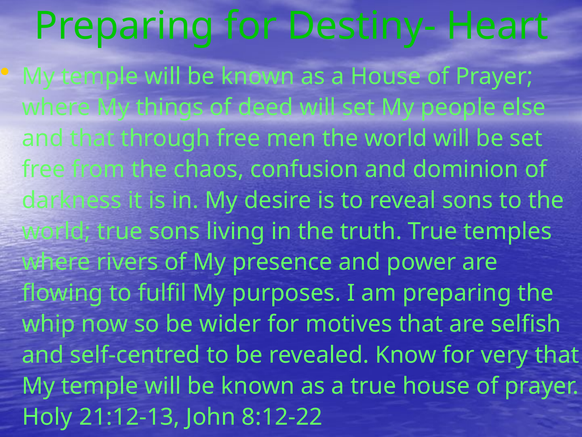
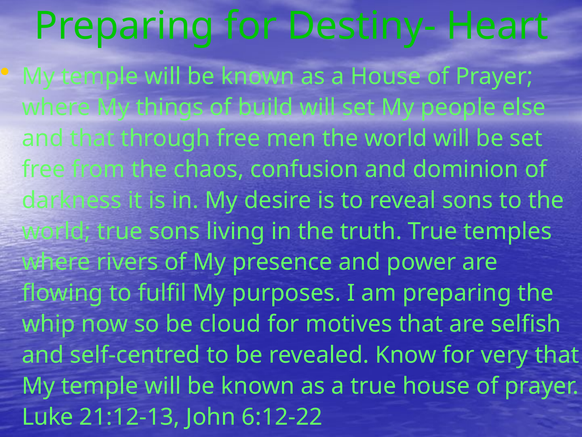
deed: deed -> build
wider: wider -> cloud
Holy: Holy -> Luke
8:12-22: 8:12-22 -> 6:12-22
